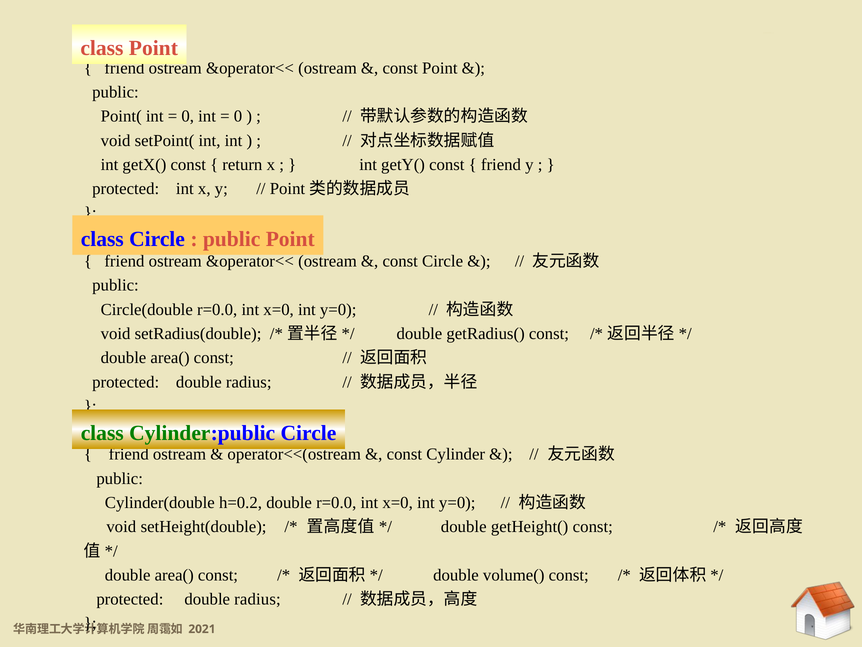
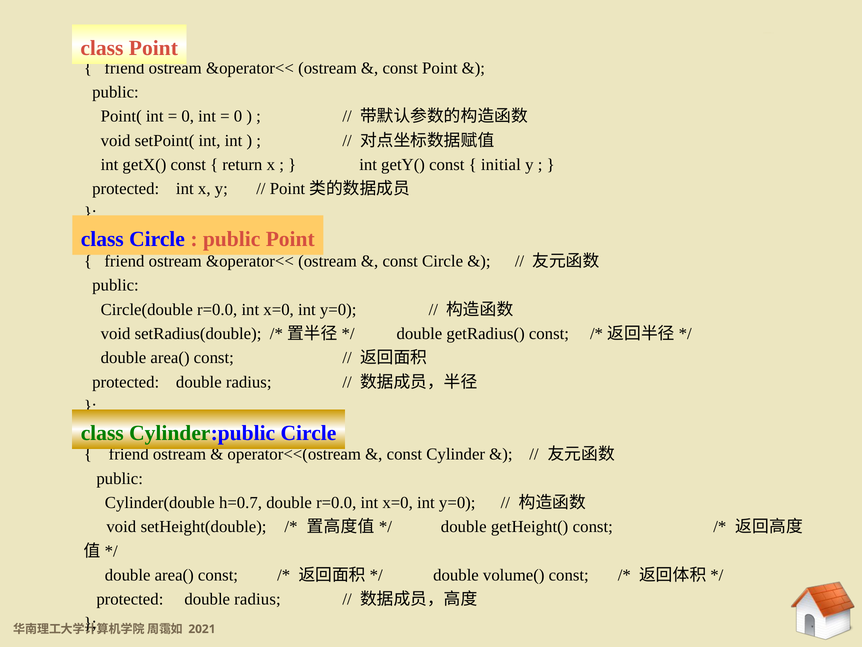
friend at (501, 165): friend -> initial
h=0.2: h=0.2 -> h=0.7
